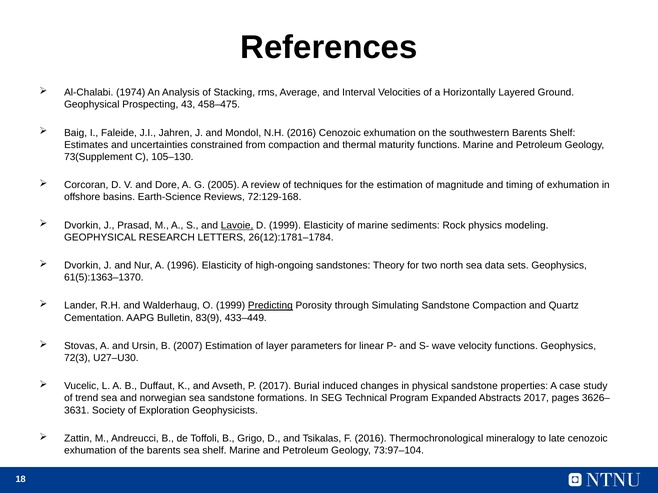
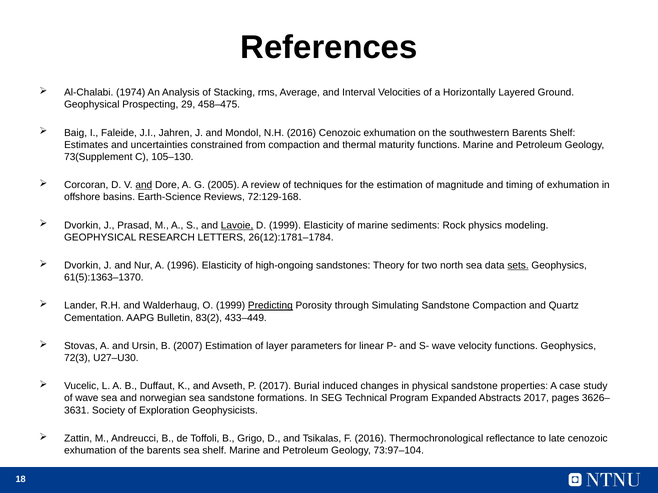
43: 43 -> 29
and at (144, 185) underline: none -> present
sets underline: none -> present
83(9: 83(9 -> 83(2
of trend: trend -> wave
mineralogy: mineralogy -> reflectance
